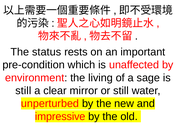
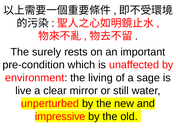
status: status -> surely
still at (23, 91): still -> live
